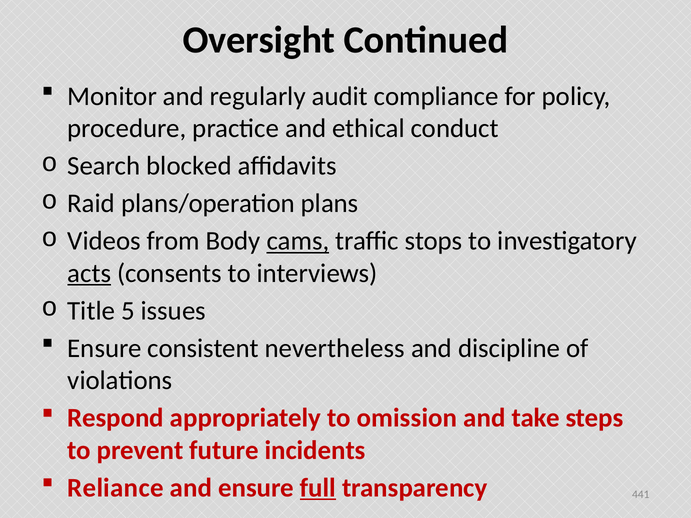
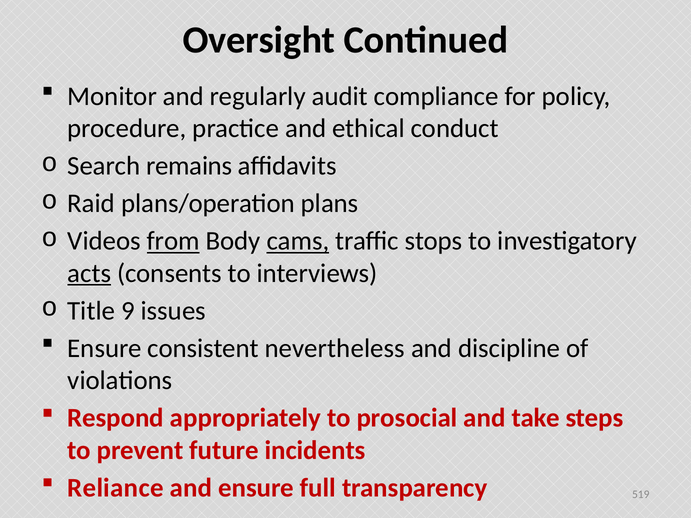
blocked: blocked -> remains
from underline: none -> present
5: 5 -> 9
omission: omission -> prosocial
full underline: present -> none
441: 441 -> 519
